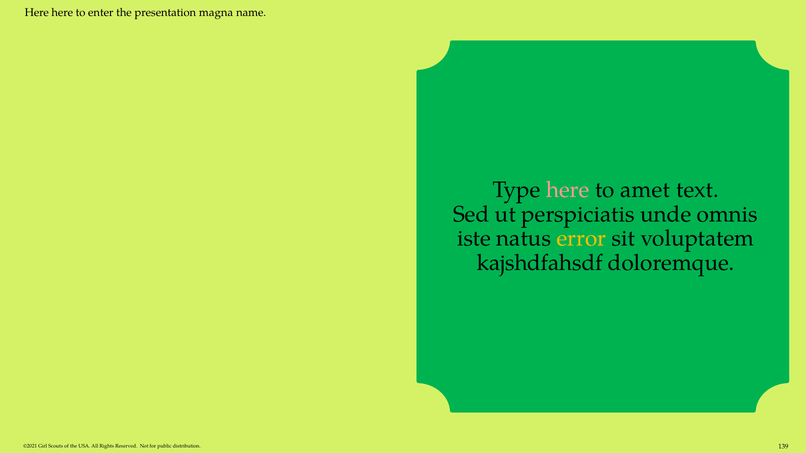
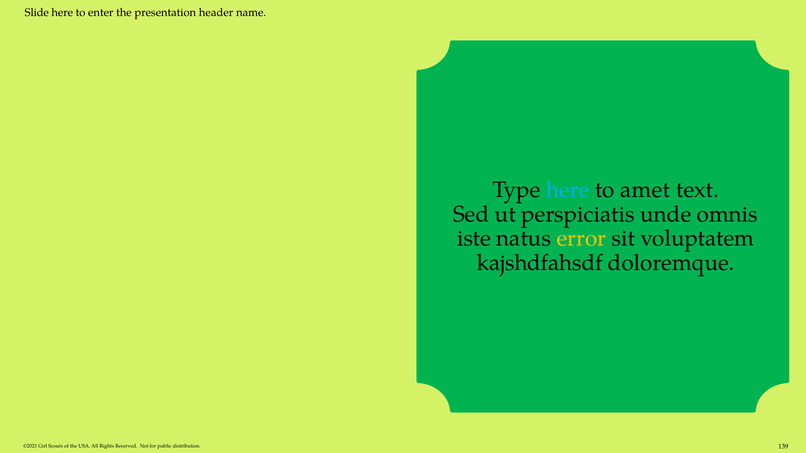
Here at (37, 13): Here -> Slide
magna: magna -> header
here at (568, 190) colour: pink -> light blue
